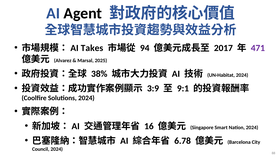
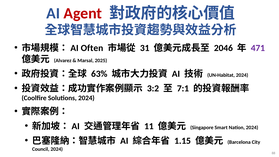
Agent colour: black -> red
Takes: Takes -> Often
94: 94 -> 31
2017: 2017 -> 2046
38%: 38% -> 63%
3:9: 3:9 -> 3:2
9:1: 9:1 -> 7:1
16: 16 -> 11
6.78: 6.78 -> 1.15
